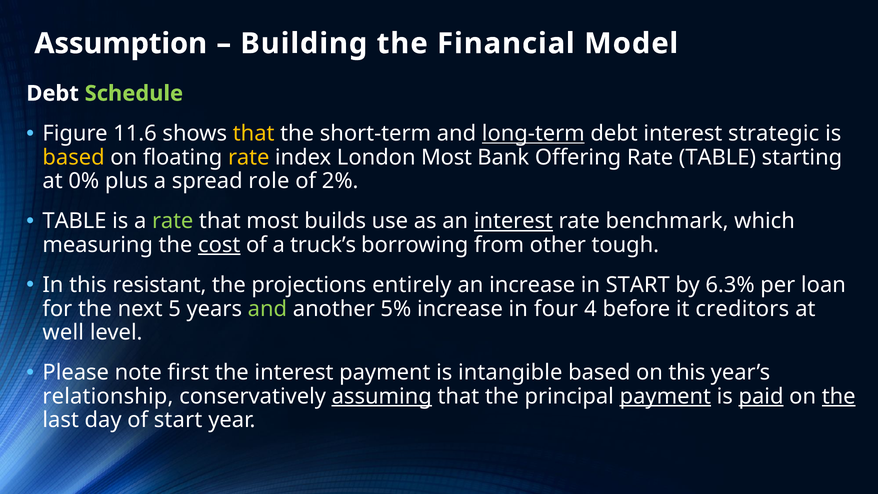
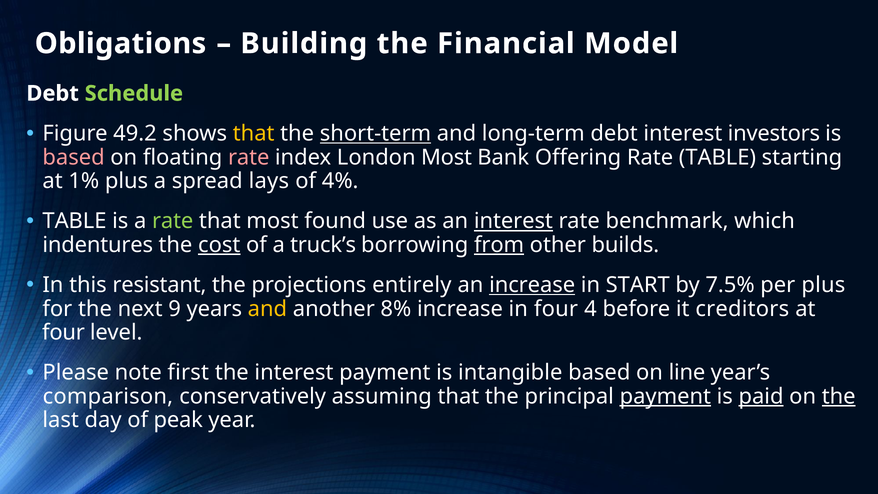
Assumption: Assumption -> Obligations
11.6: 11.6 -> 49.2
short-term underline: none -> present
long-term underline: present -> none
strategic: strategic -> investors
based at (74, 157) colour: yellow -> pink
rate at (249, 157) colour: yellow -> pink
0%: 0% -> 1%
role: role -> lays
2%: 2% -> 4%
builds: builds -> found
measuring: measuring -> indentures
from underline: none -> present
tough: tough -> builds
increase at (532, 285) underline: none -> present
6.3%: 6.3% -> 7.5%
per loan: loan -> plus
5: 5 -> 9
and at (267, 309) colour: light green -> yellow
5%: 5% -> 8%
well at (63, 332): well -> four
on this: this -> line
relationship: relationship -> comparison
assuming underline: present -> none
of start: start -> peak
